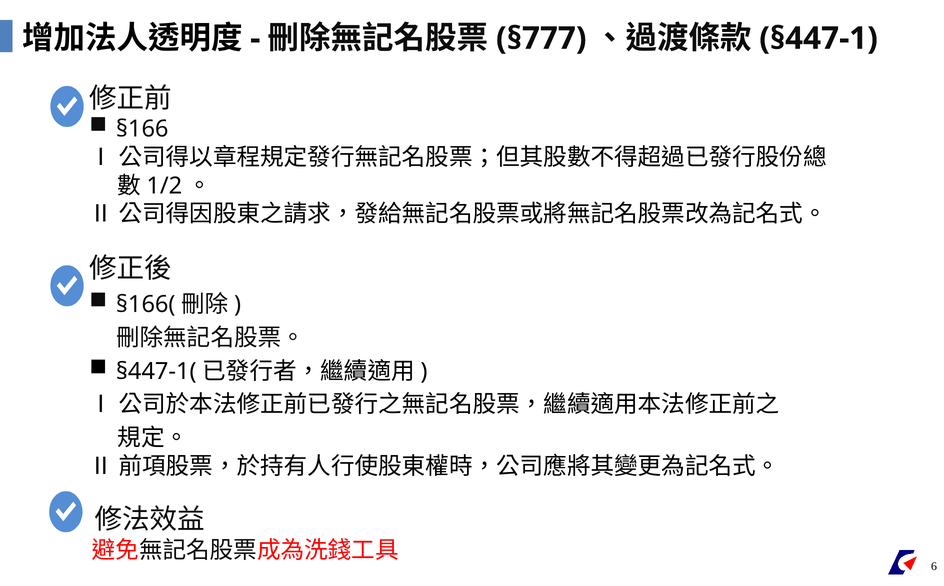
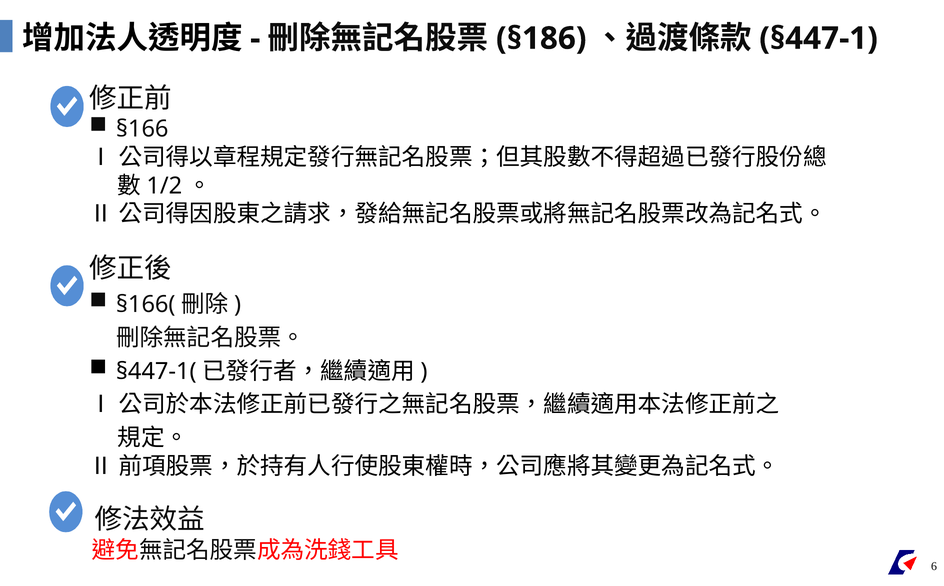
§777: §777 -> §186
